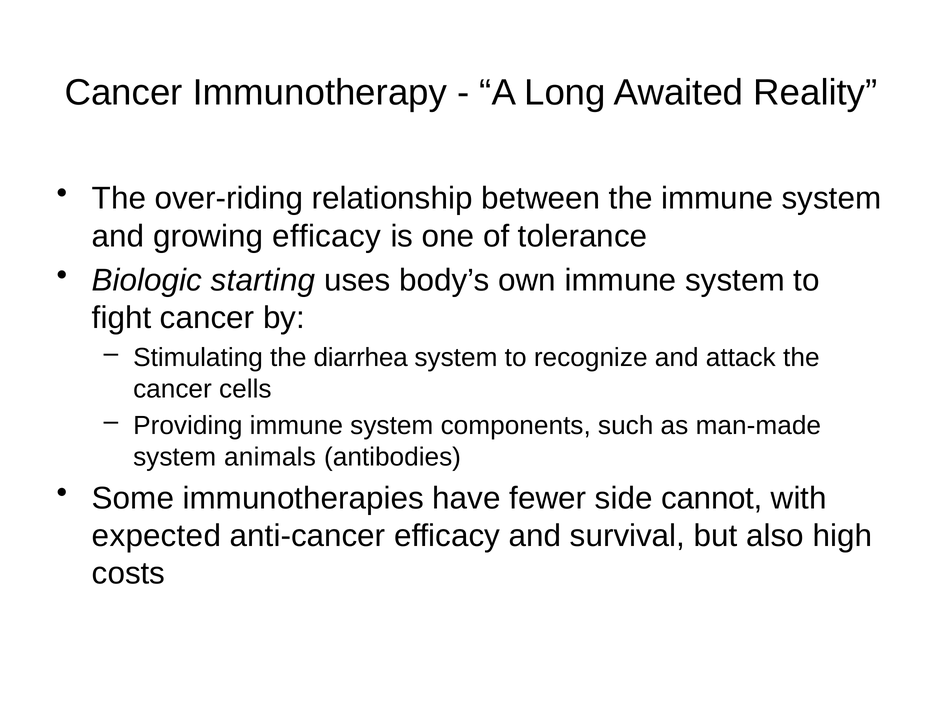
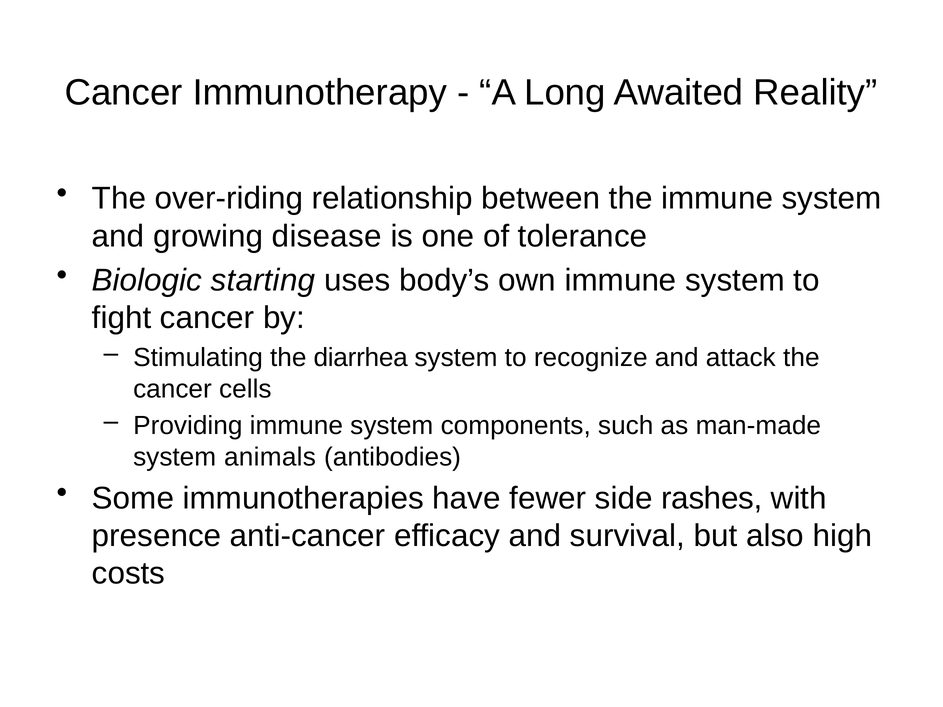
growing efficacy: efficacy -> disease
cannot: cannot -> rashes
expected: expected -> presence
